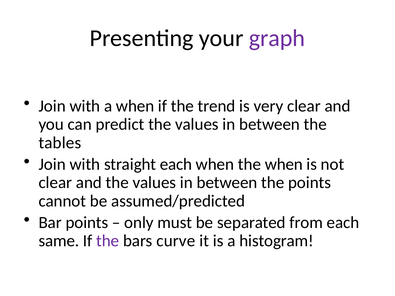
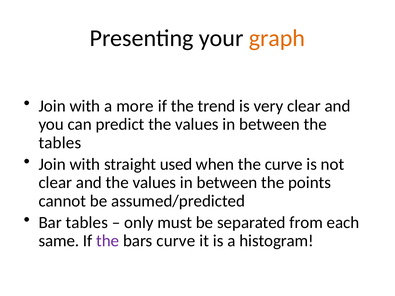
graph colour: purple -> orange
a when: when -> more
straight each: each -> used
the when: when -> curve
Bar points: points -> tables
